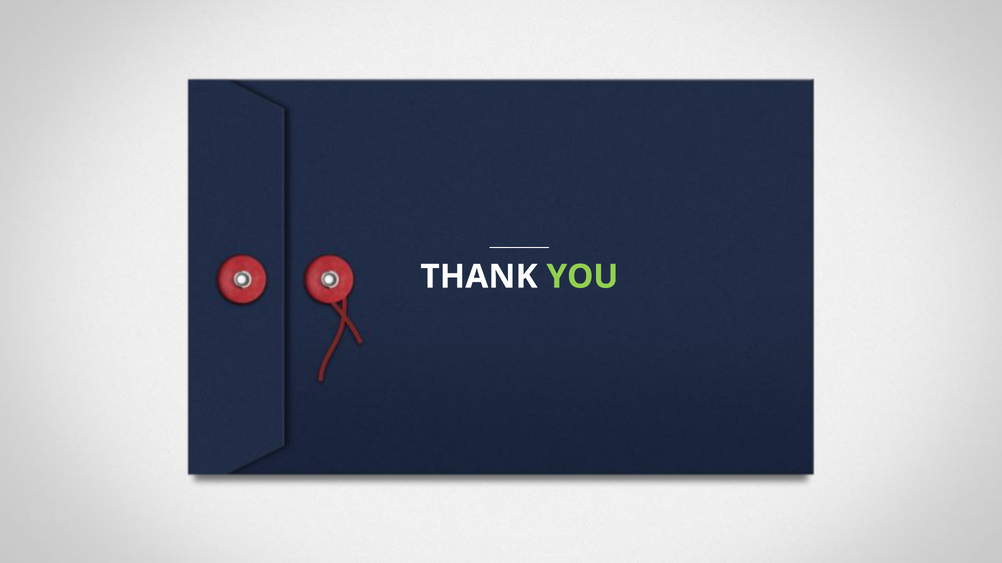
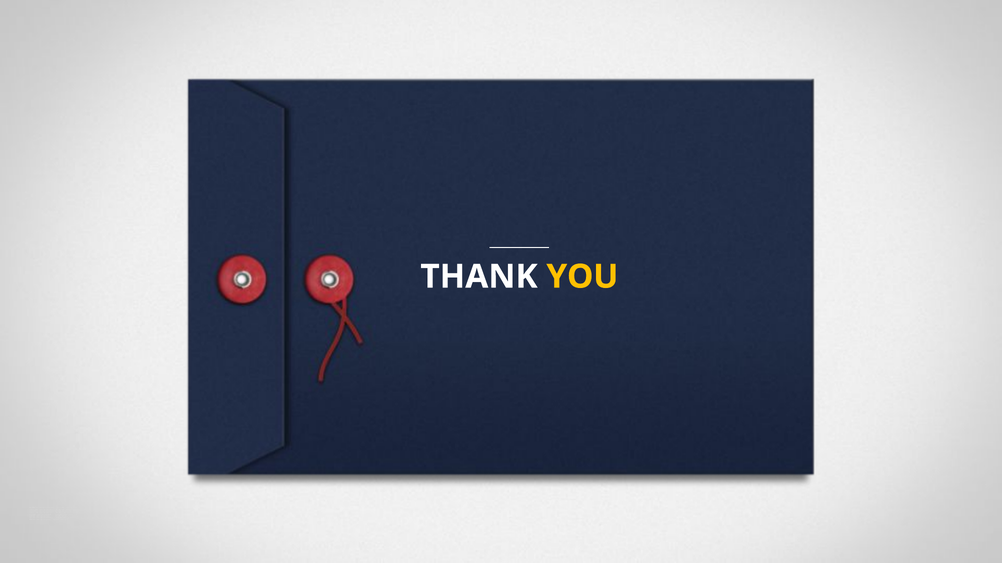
YOU colour: light green -> yellow
